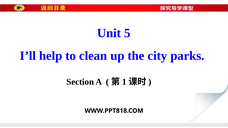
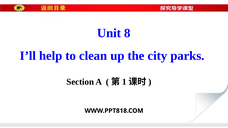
5: 5 -> 8
